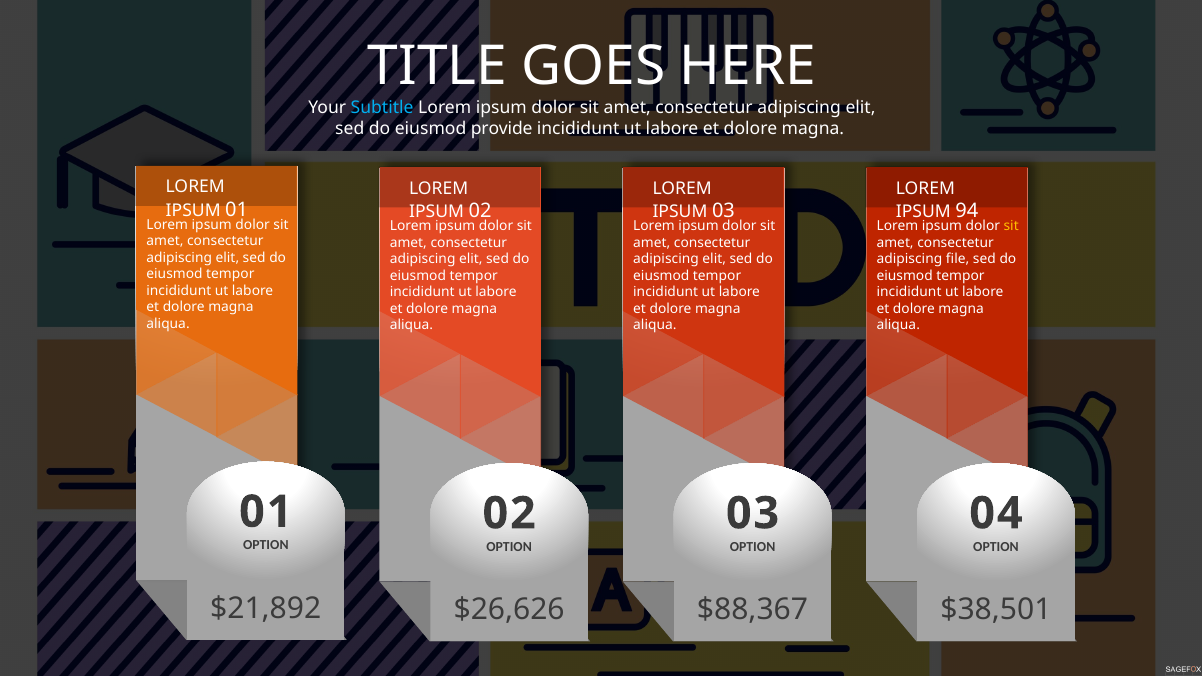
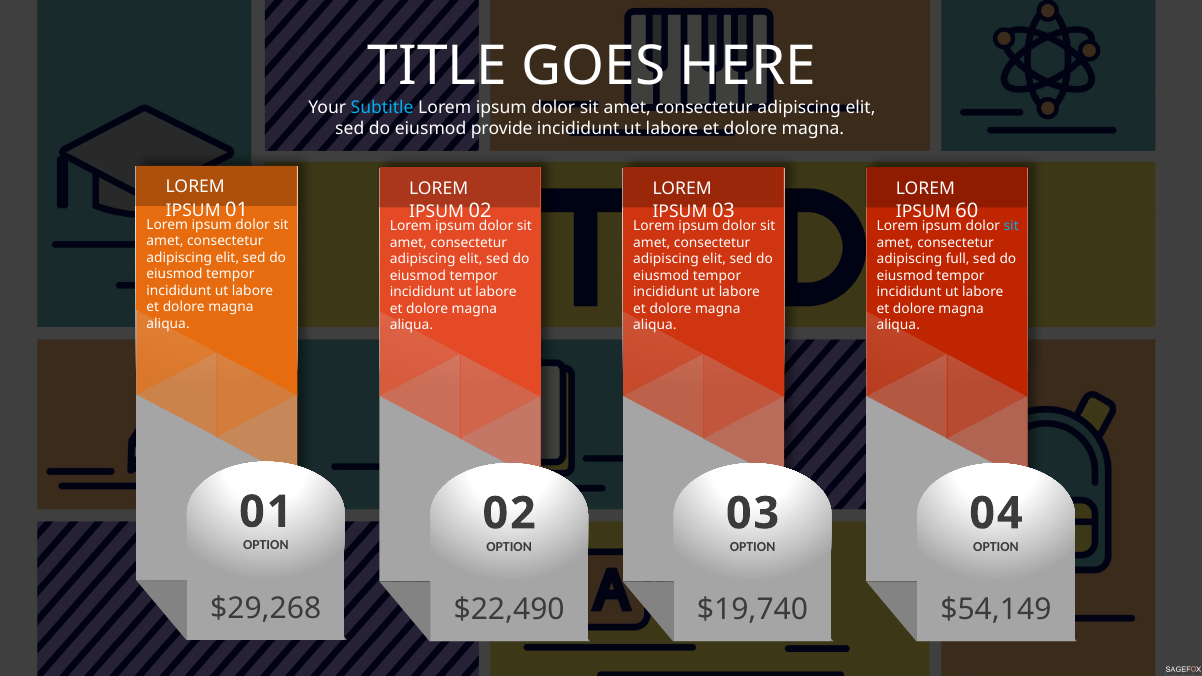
94: 94 -> 60
sit at (1011, 226) colour: yellow -> light blue
file: file -> full
$21,892: $21,892 -> $29,268
$26,626: $26,626 -> $22,490
$88,367: $88,367 -> $19,740
$38,501: $38,501 -> $54,149
